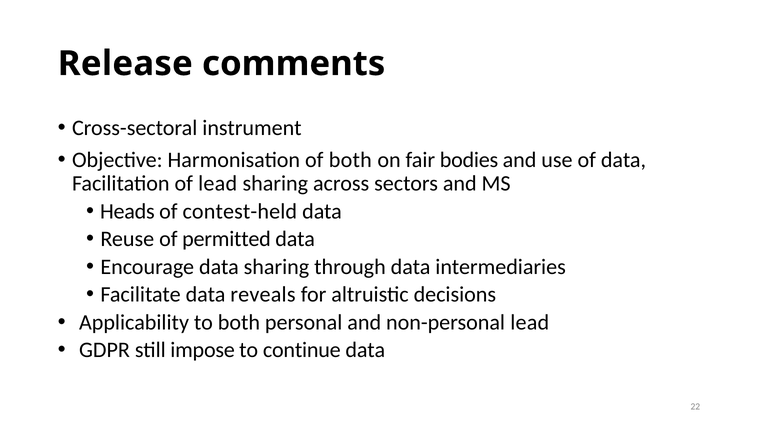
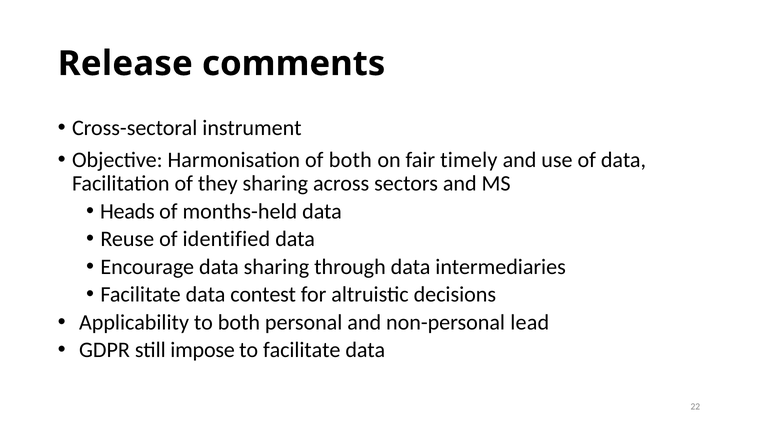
bodies: bodies -> timely
of lead: lead -> they
contest-held: contest-held -> months-held
permitted: permitted -> identified
reveals: reveals -> contest
to continue: continue -> facilitate
